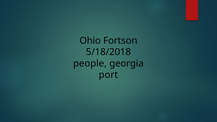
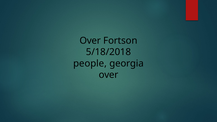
Ohio at (90, 41): Ohio -> Over
port at (108, 75): port -> over
